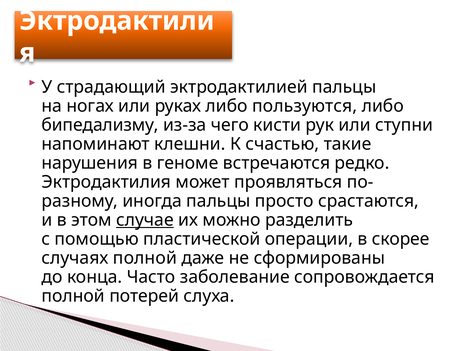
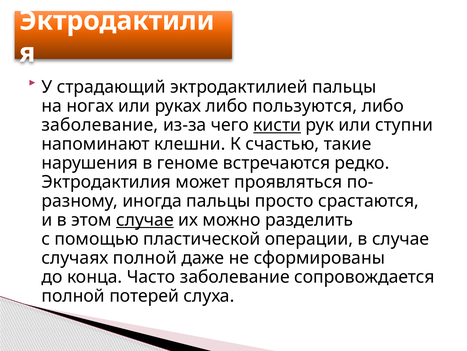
бипедализму at (100, 125): бипедализму -> заболевание
кисти underline: none -> present
в скорее: скорее -> случае
